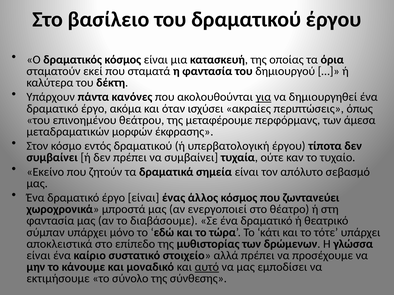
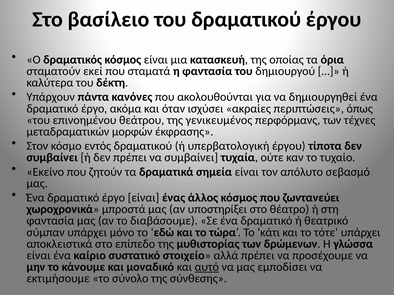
για underline: present -> none
μεταφέρουμε: μεταφέρουμε -> γενικευμένος
άμεσα: άμεσα -> τέχνες
ενεργοποιεί: ενεργοποιεί -> υποστηρίξει
